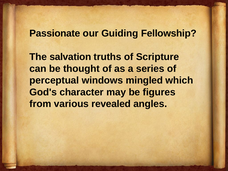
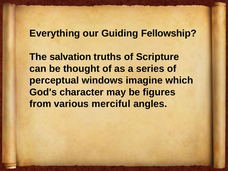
Passionate: Passionate -> Everything
mingled: mingled -> imagine
revealed: revealed -> merciful
